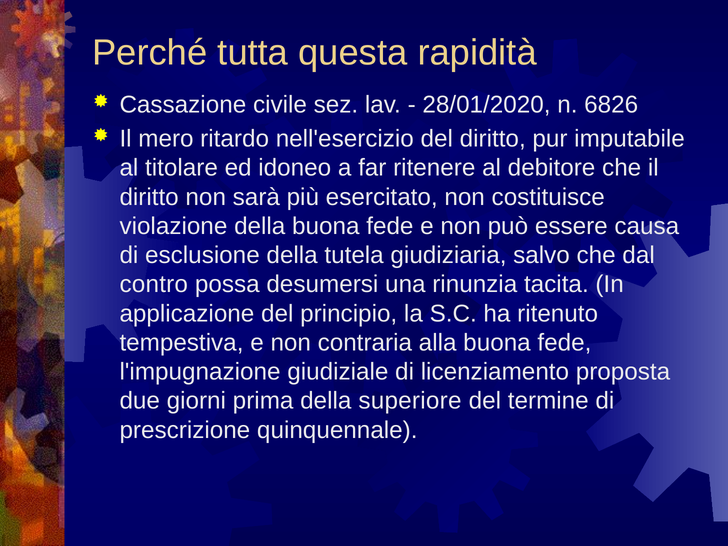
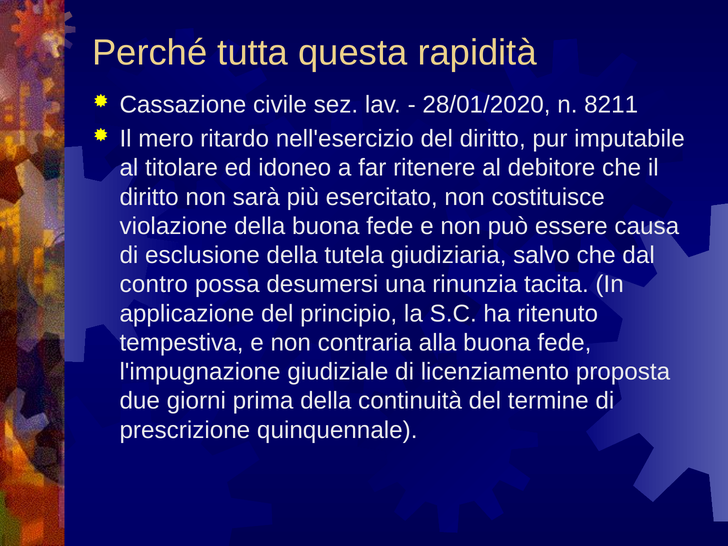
6826: 6826 -> 8211
superiore: superiore -> continuità
